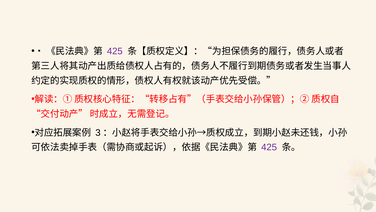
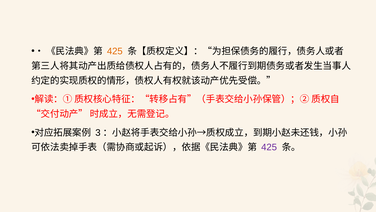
425 at (115, 51) colour: purple -> orange
